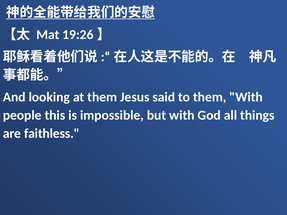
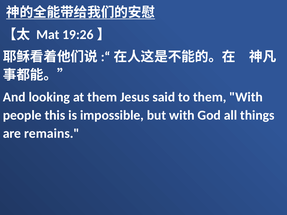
faithless: faithless -> remains
